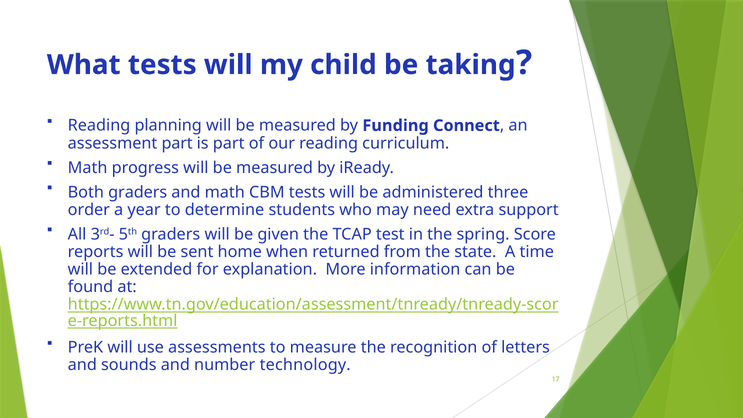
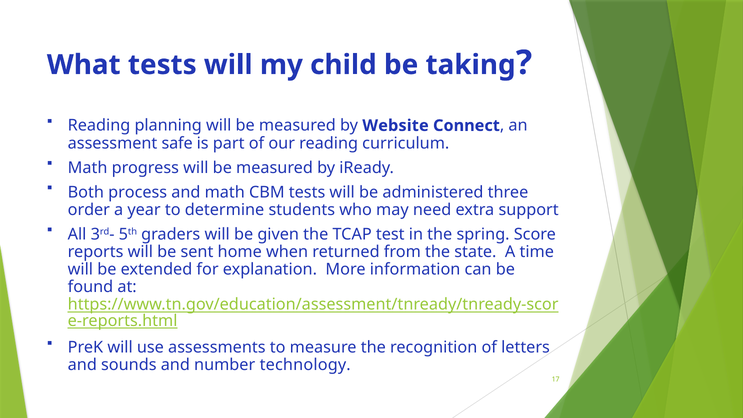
Funding: Funding -> Website
assessment part: part -> safe
Both graders: graders -> process
